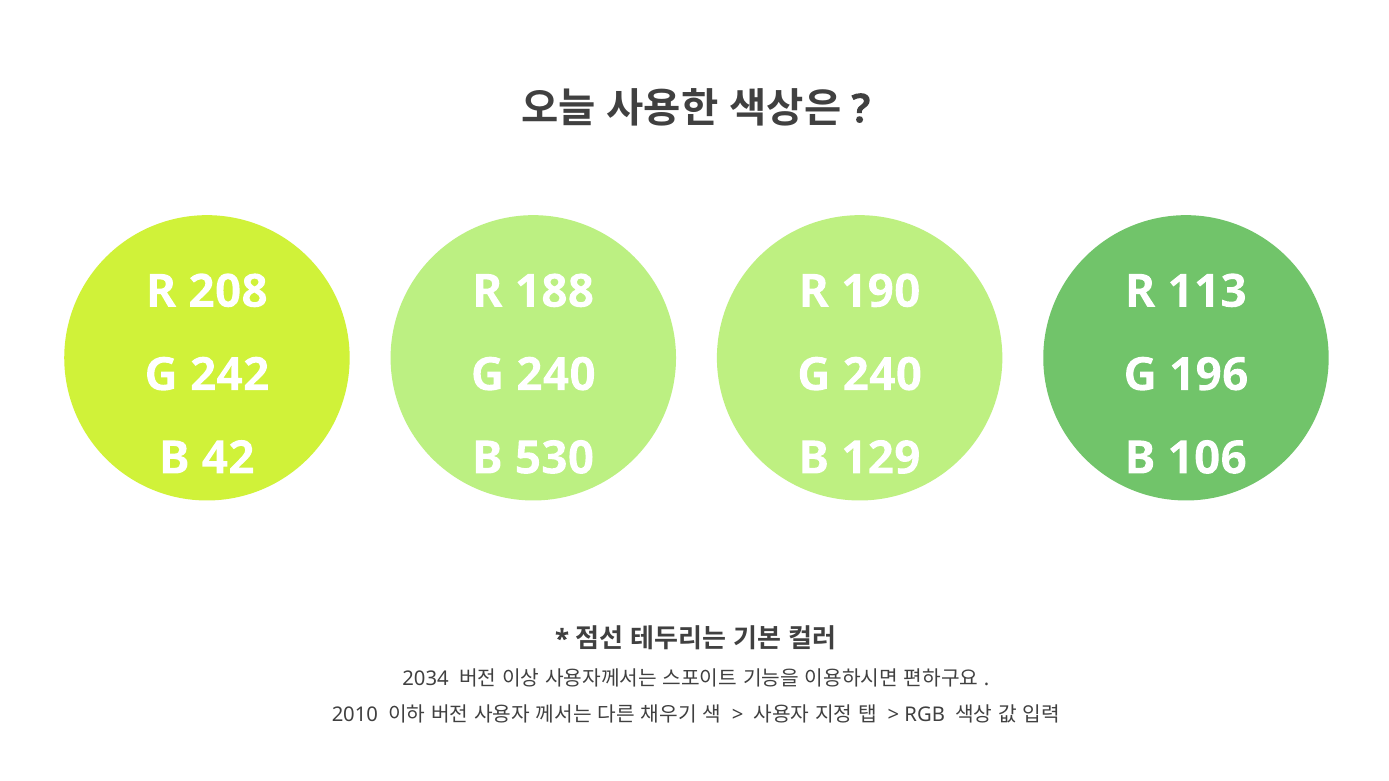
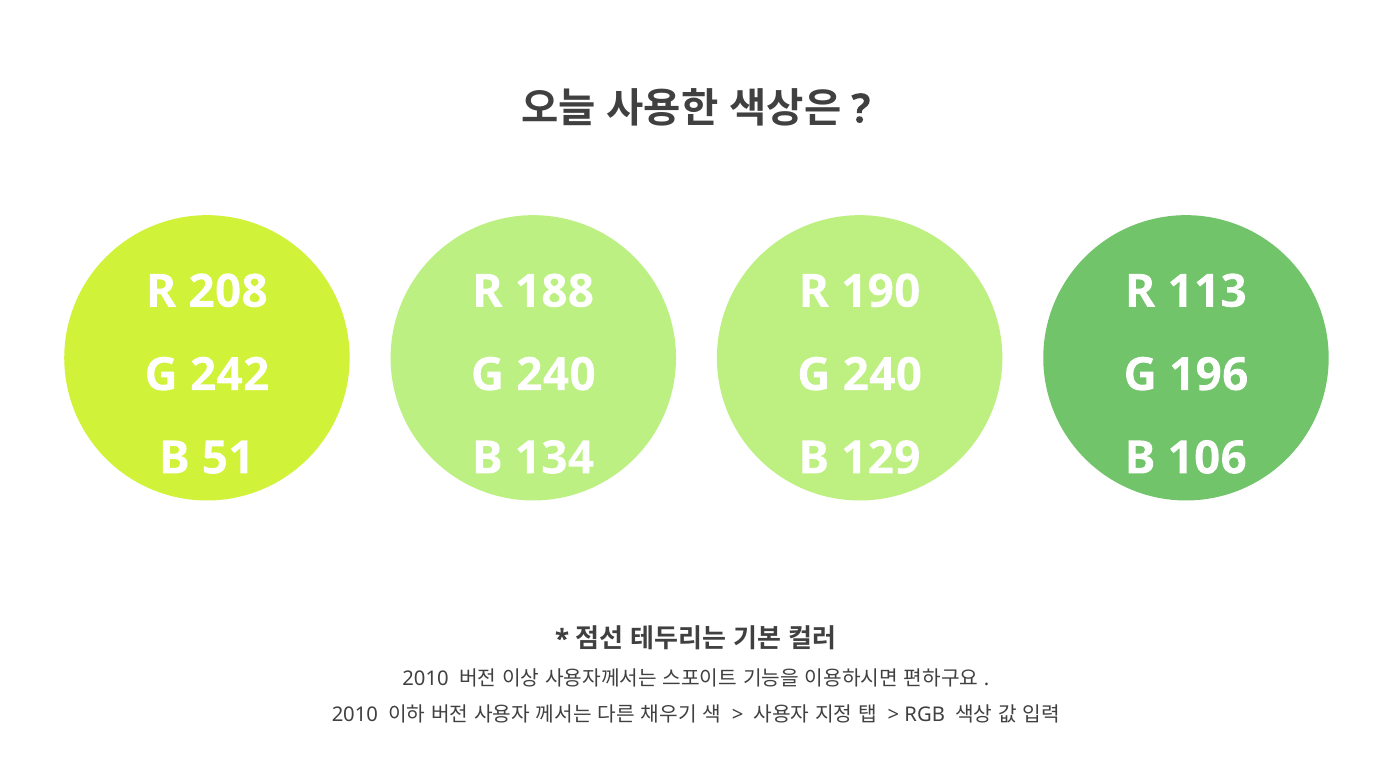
42: 42 -> 51
530: 530 -> 134
2034 at (426, 679): 2034 -> 2010
